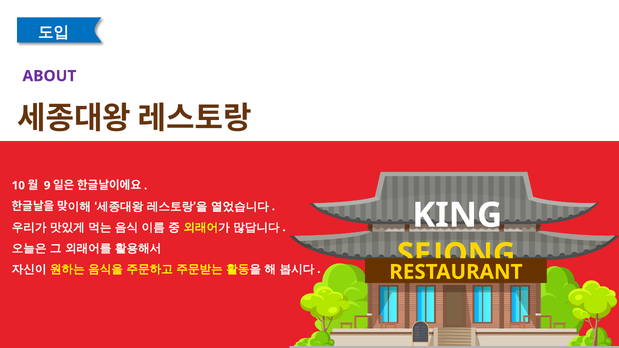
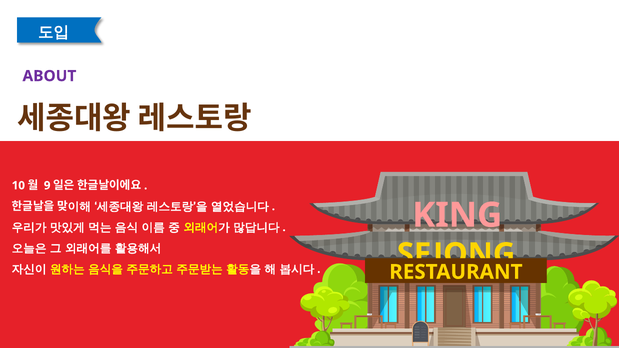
KING colour: white -> pink
